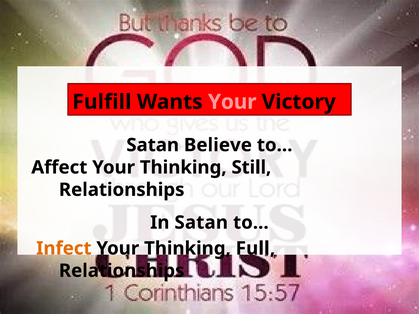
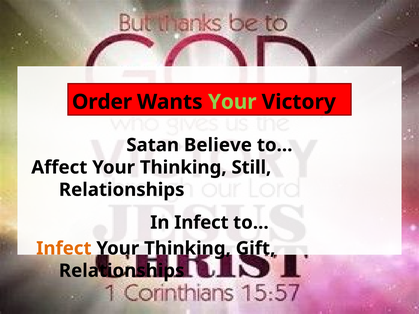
Fulfill: Fulfill -> Order
Your at (232, 102) colour: pink -> light green
In Satan: Satan -> Infect
Full: Full -> Gift
